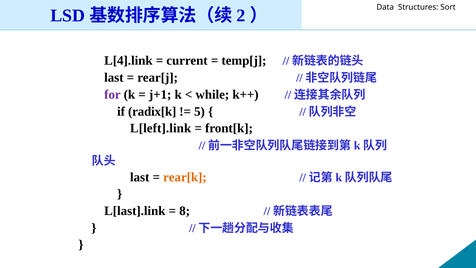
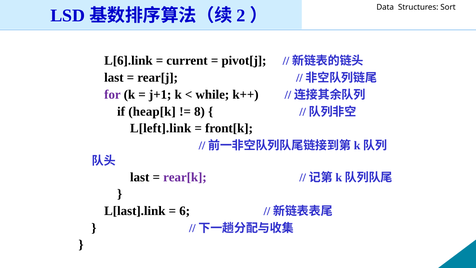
L[4].link: L[4].link -> L[6].link
temp[j: temp[j -> pivot[j
radix[k: radix[k -> heap[k
5: 5 -> 8
rear[k colour: orange -> purple
8: 8 -> 6
